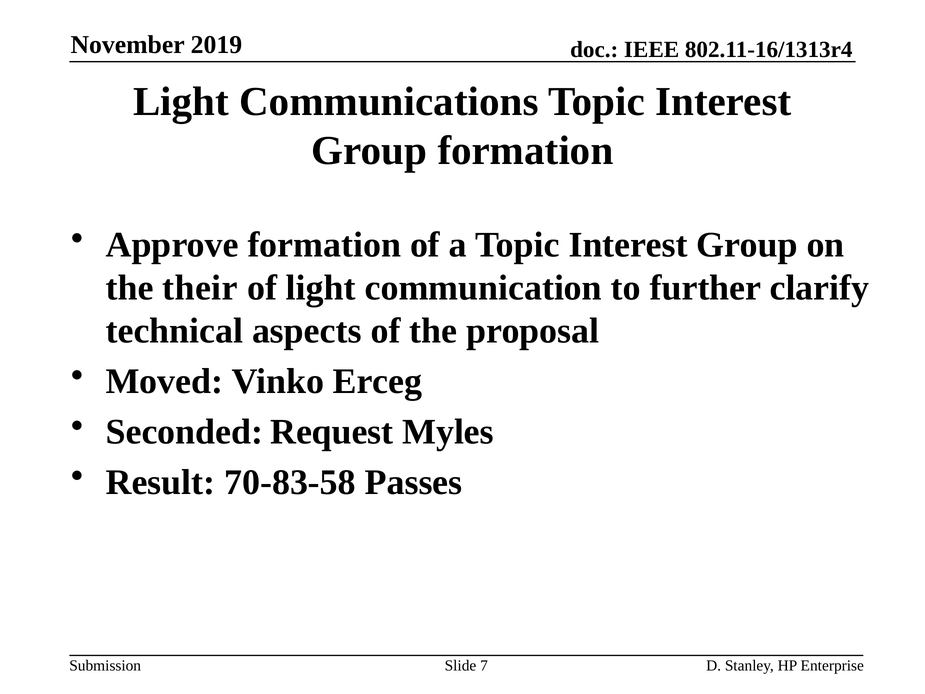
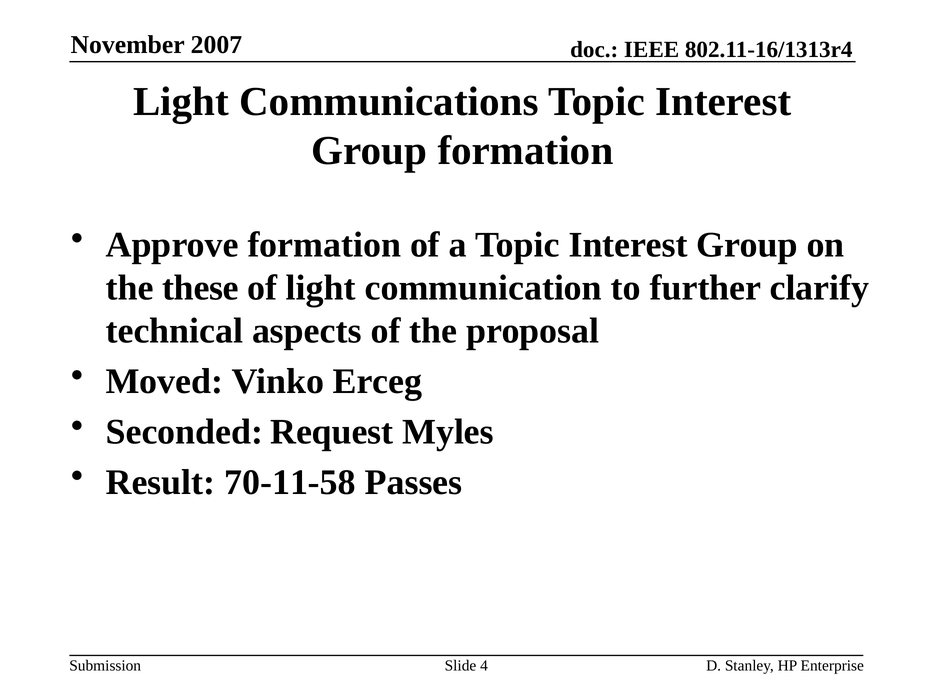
2019: 2019 -> 2007
their: their -> these
70-83-58: 70-83-58 -> 70-11-58
7: 7 -> 4
